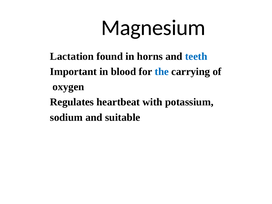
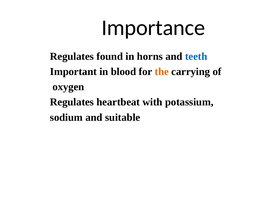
Magnesium: Magnesium -> Importance
Lactation at (72, 56): Lactation -> Regulates
the colour: blue -> orange
